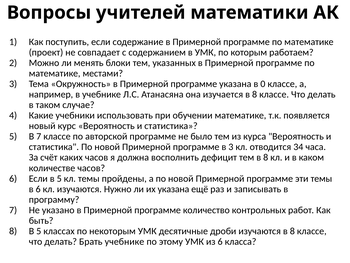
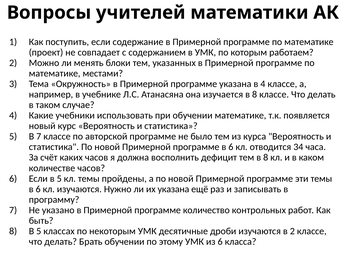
в 0: 0 -> 4
программе в 3: 3 -> 6
изучаются в 8: 8 -> 2
Брать учебнике: учебнике -> обучении
